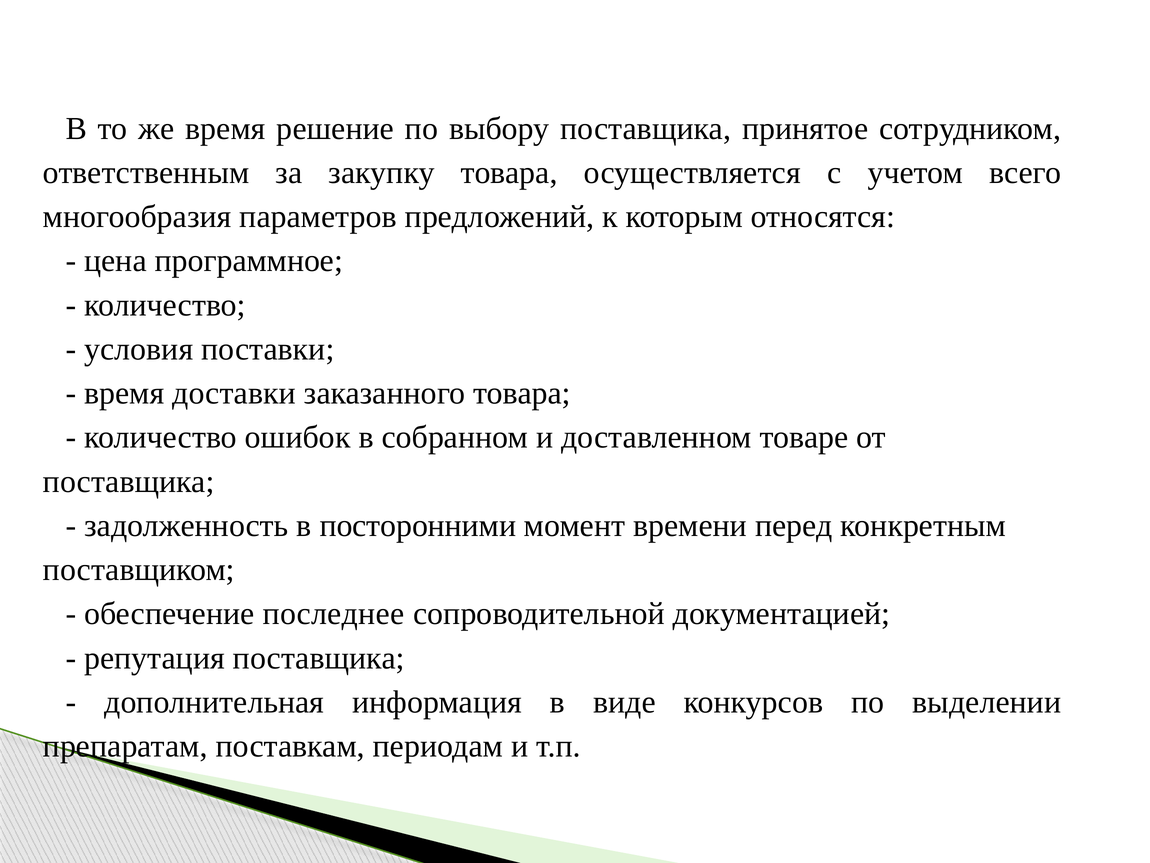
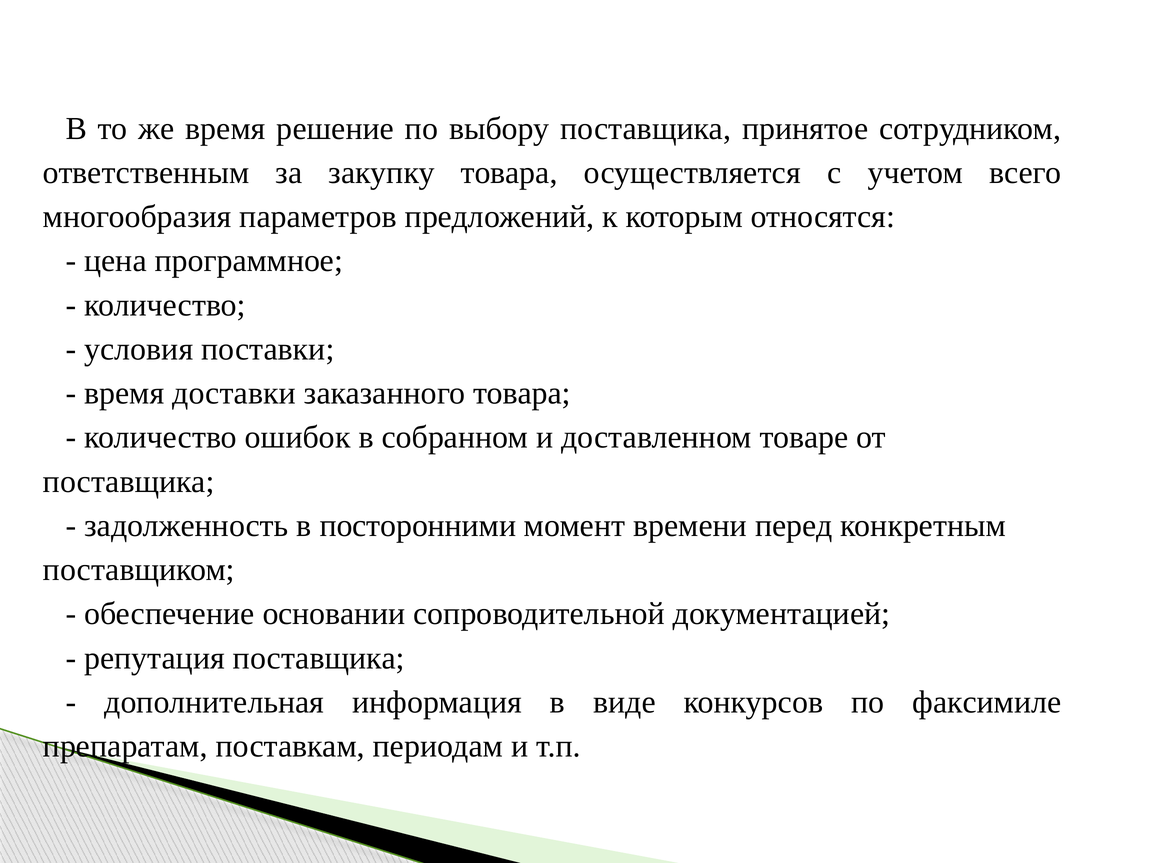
последнее: последнее -> основании
выделении: выделении -> факсимиле
